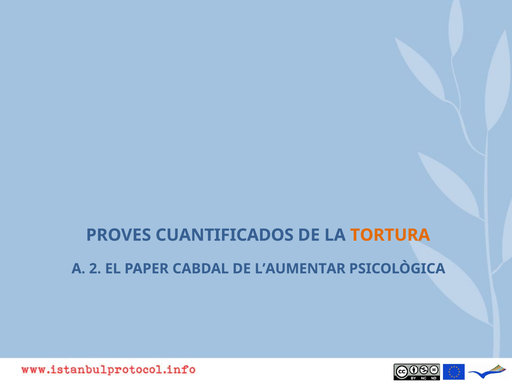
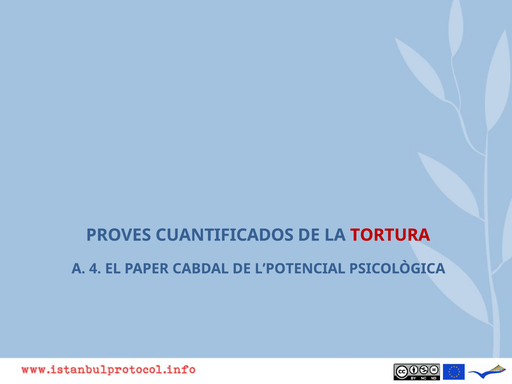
TORTURA colour: orange -> red
2: 2 -> 4
L’AUMENTAR: L’AUMENTAR -> L’POTENCIAL
